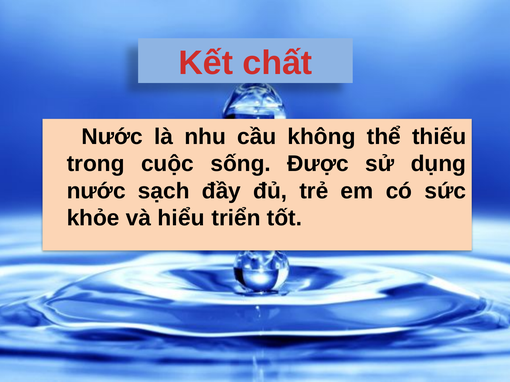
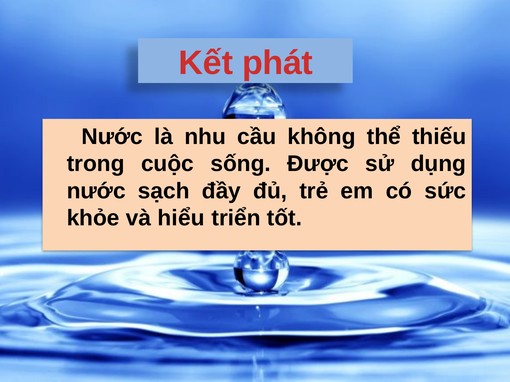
chất: chất -> phát
